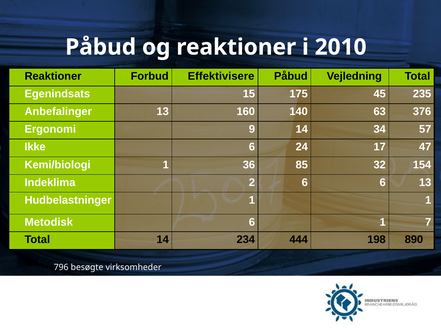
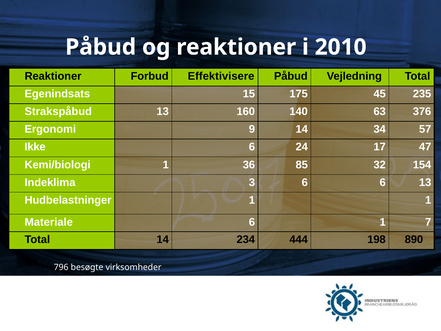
Anbefalinger: Anbefalinger -> Strakspåbud
2: 2 -> 3
Metodisk: Metodisk -> Materiale
